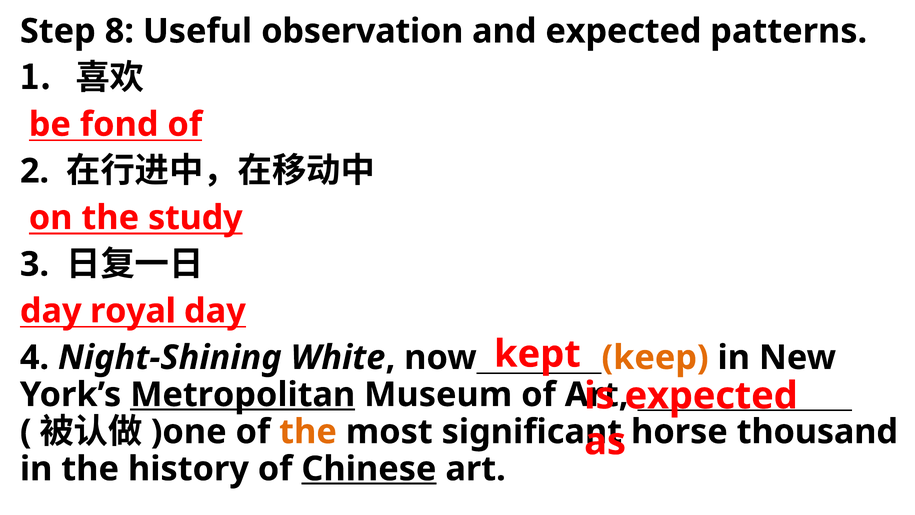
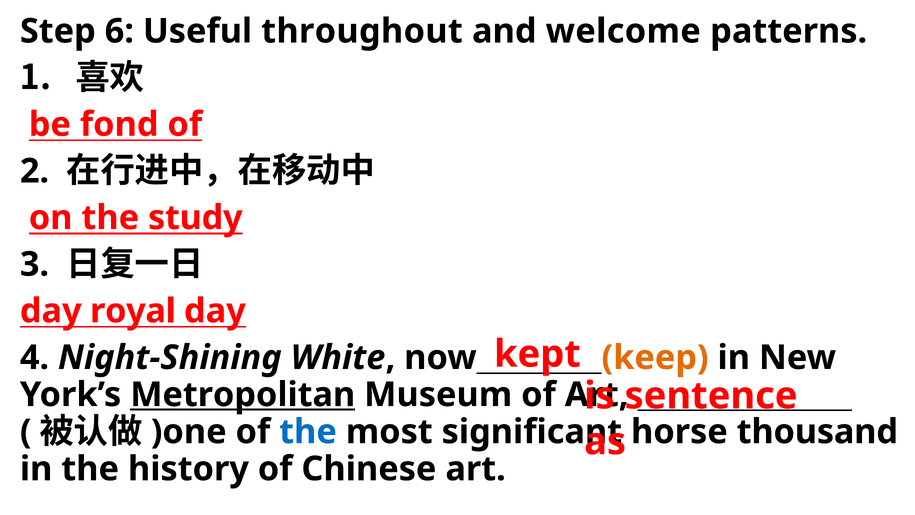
8: 8 -> 6
observation: observation -> throughout
and expected: expected -> welcome
expected at (711, 396): expected -> sentence
the at (308, 432) colour: orange -> blue
Chinese underline: present -> none
